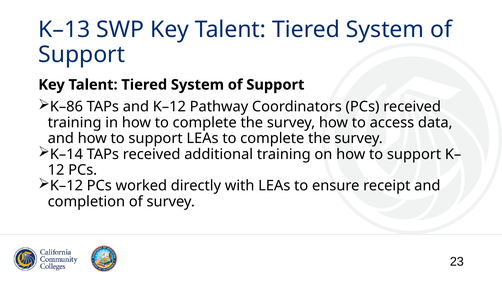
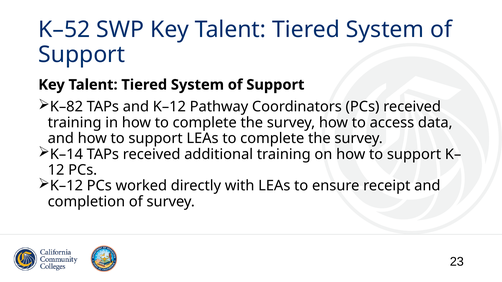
K–13: K–13 -> K–52
K–86: K–86 -> K–82
